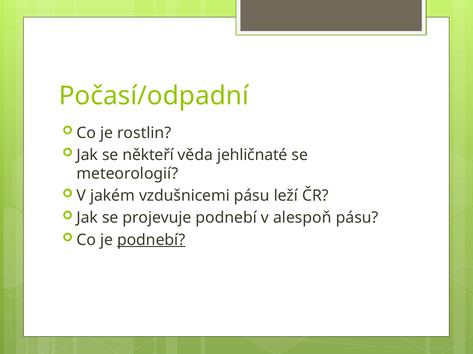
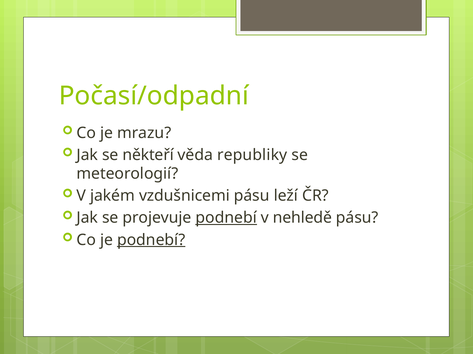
rostlin: rostlin -> mrazu
jehličnaté: jehličnaté -> republiky
podnebí at (226, 218) underline: none -> present
alespoň: alespoň -> nehledě
